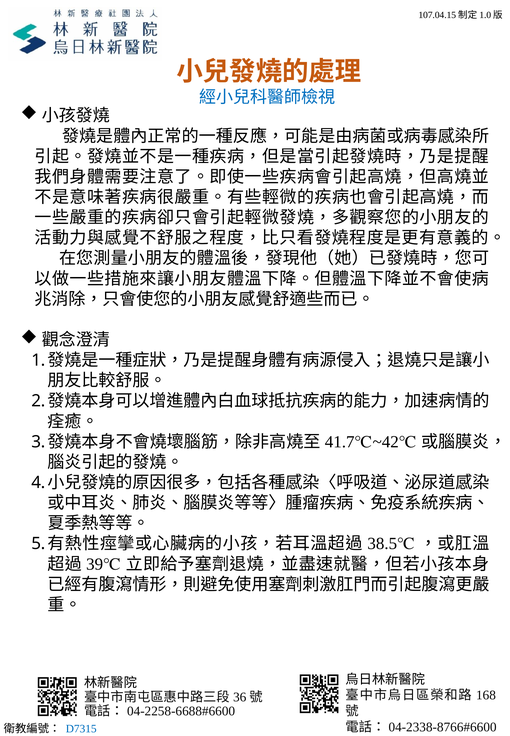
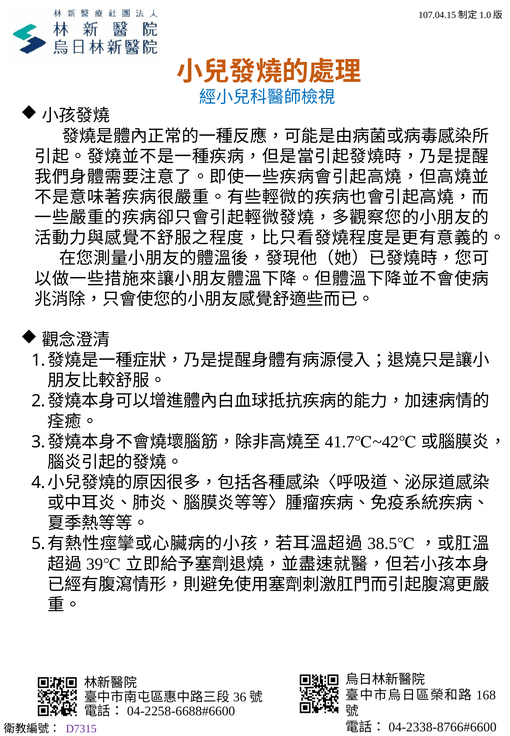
D7315 colour: blue -> purple
